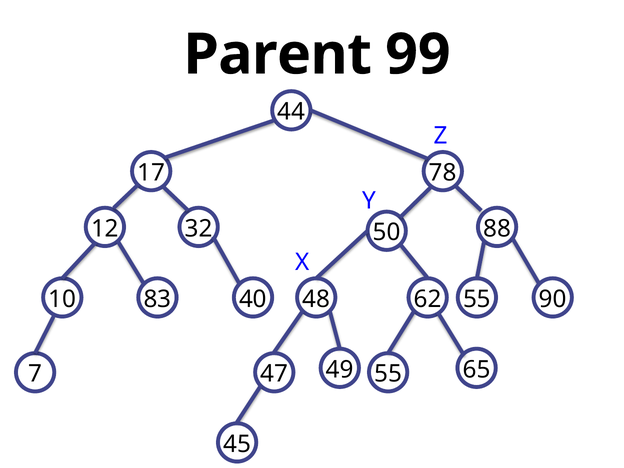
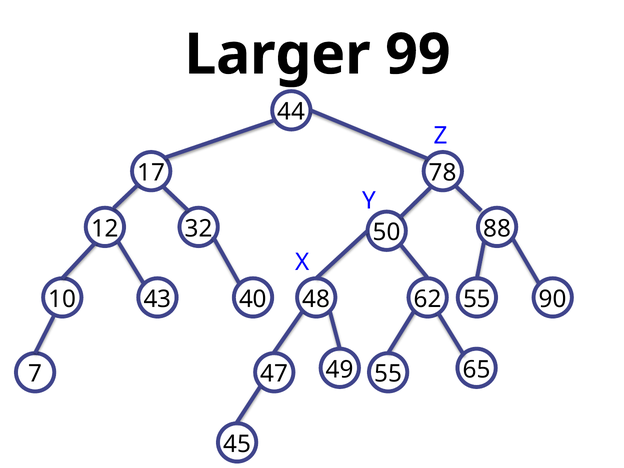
Parent: Parent -> Larger
83: 83 -> 43
